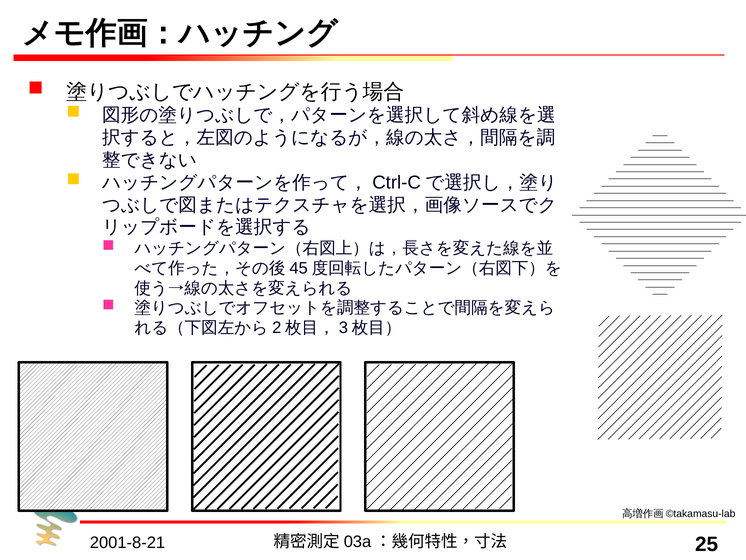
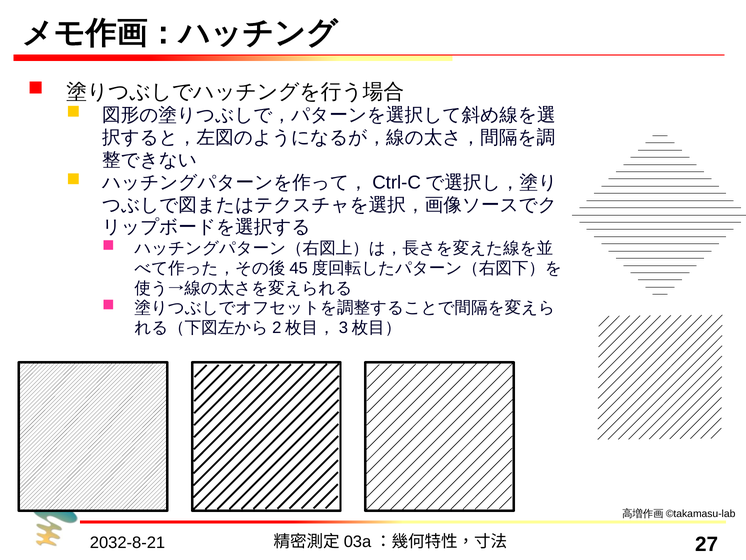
2001-8-21: 2001-8-21 -> 2032-8-21
25: 25 -> 27
